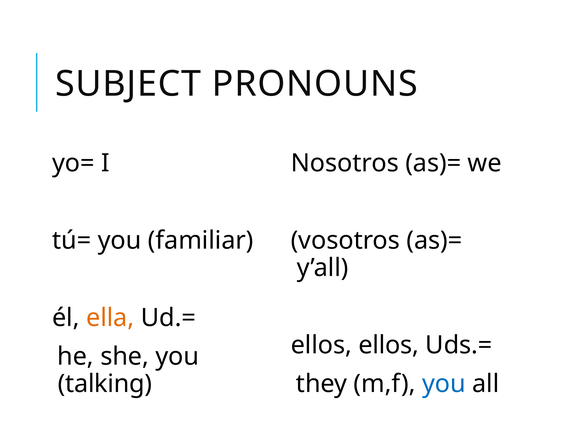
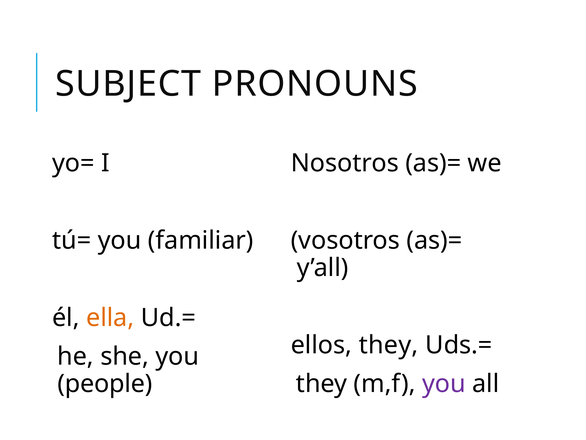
ellos ellos: ellos -> they
talking: talking -> people
you at (444, 383) colour: blue -> purple
